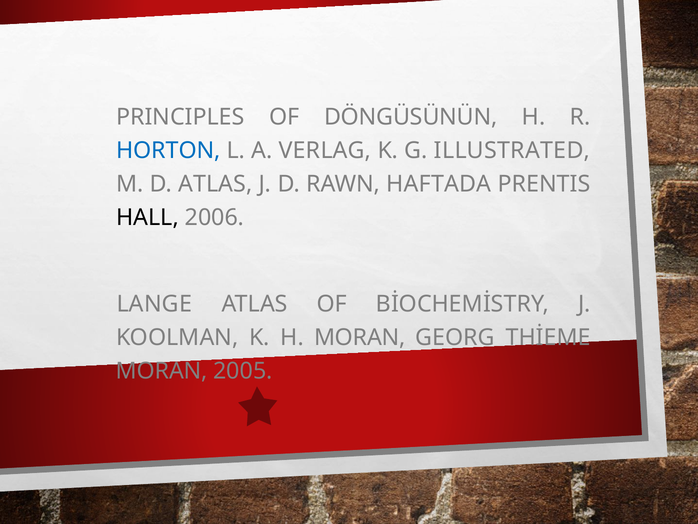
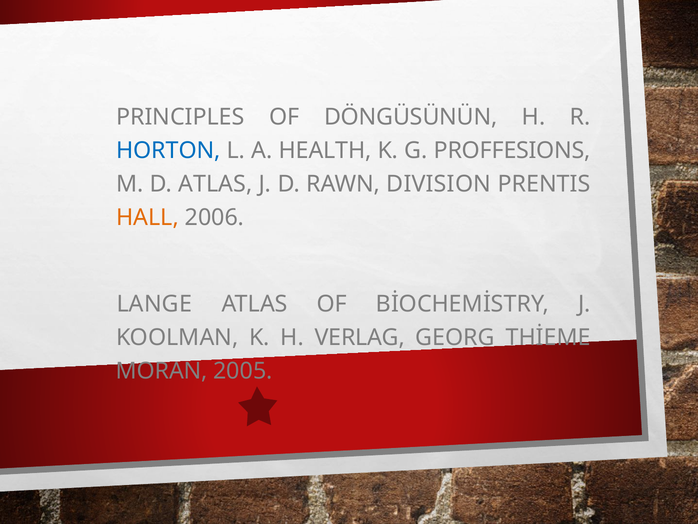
VERLAG: VERLAG -> HEALTH
ILLUSTRATED: ILLUSTRATED -> PROFFESIONS
HAFTADA: HAFTADA -> DIVISION
HALL colour: black -> orange
H MORAN: MORAN -> VERLAG
